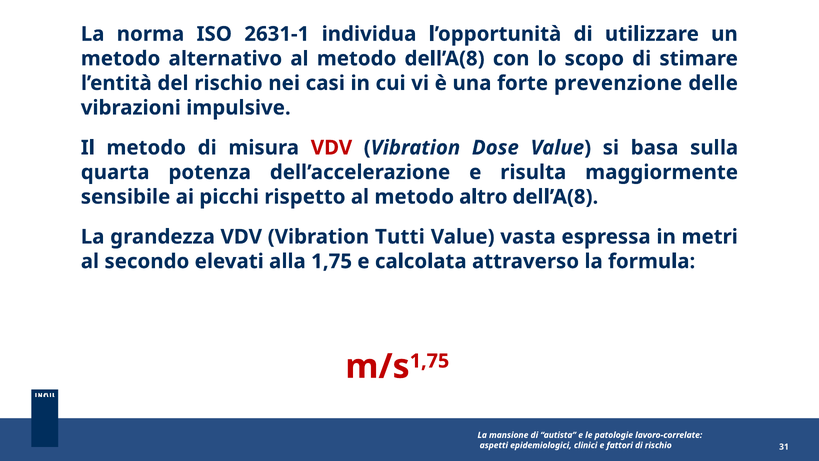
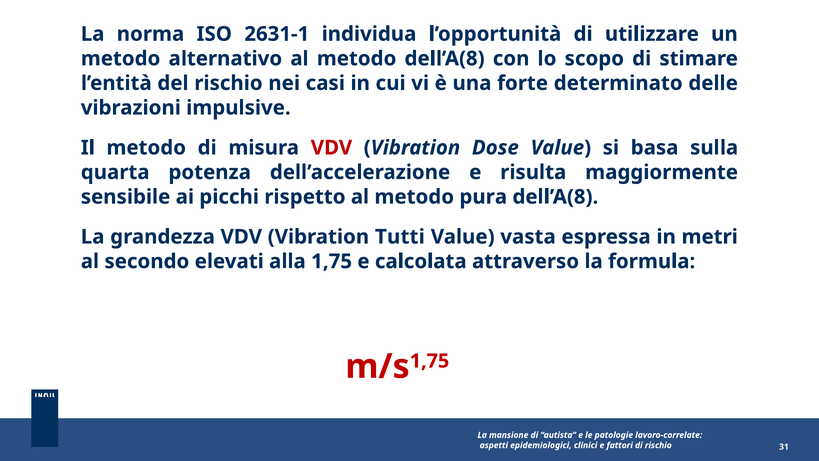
prevenzione: prevenzione -> determinato
altro: altro -> pura
